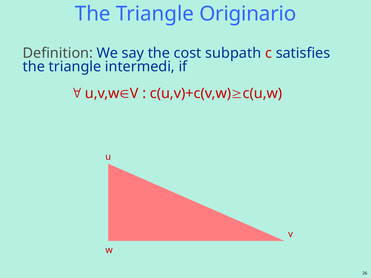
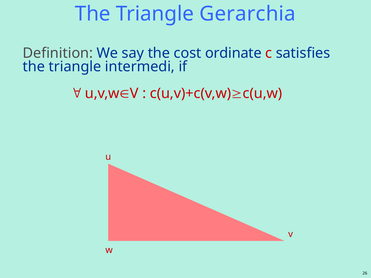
Originario: Originario -> Gerarchia
subpath: subpath -> ordinate
